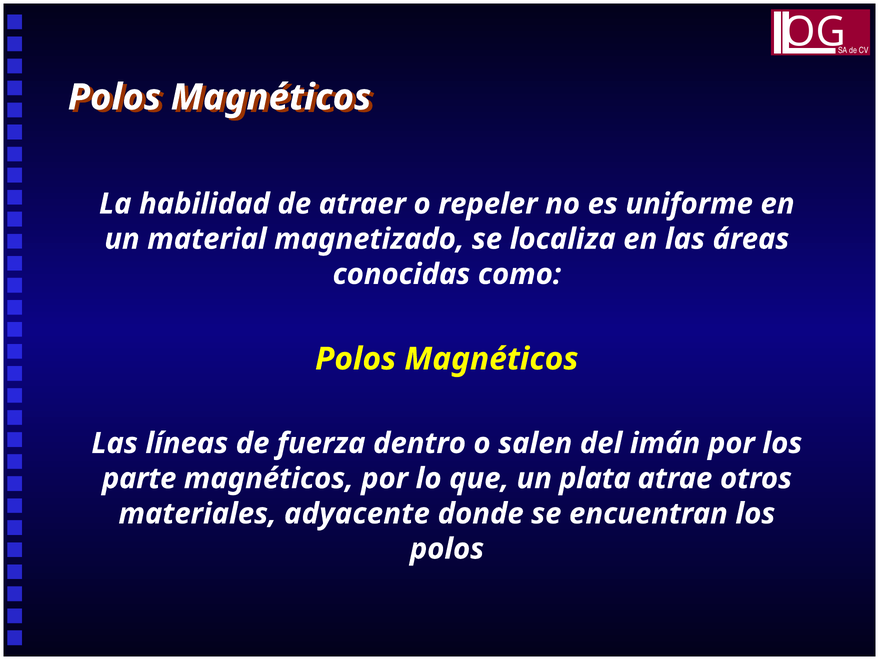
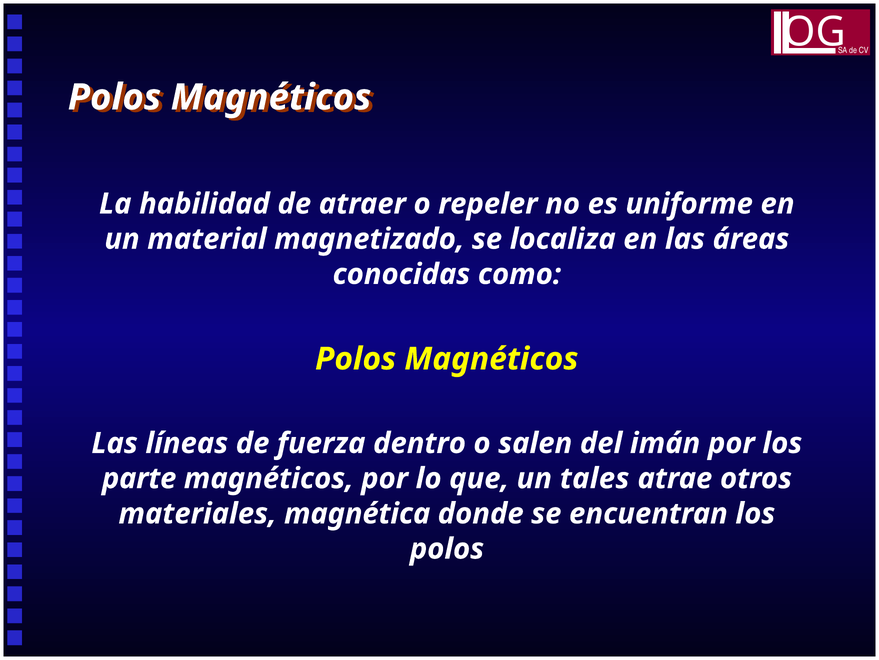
plata: plata -> tales
adyacente: adyacente -> magnética
